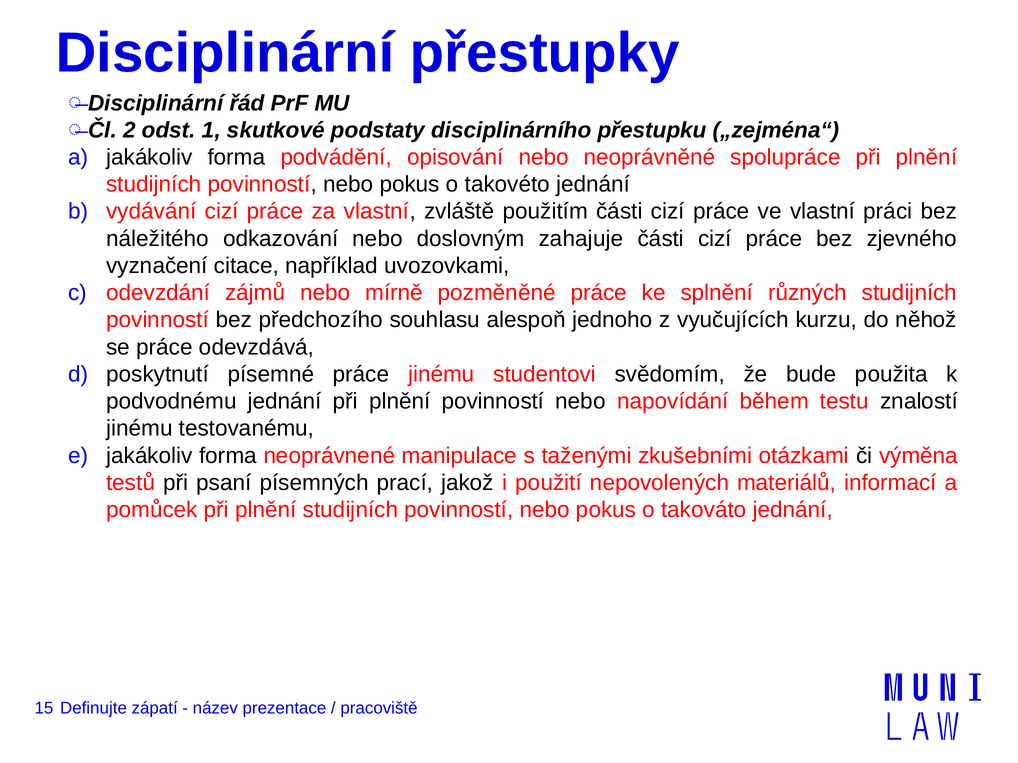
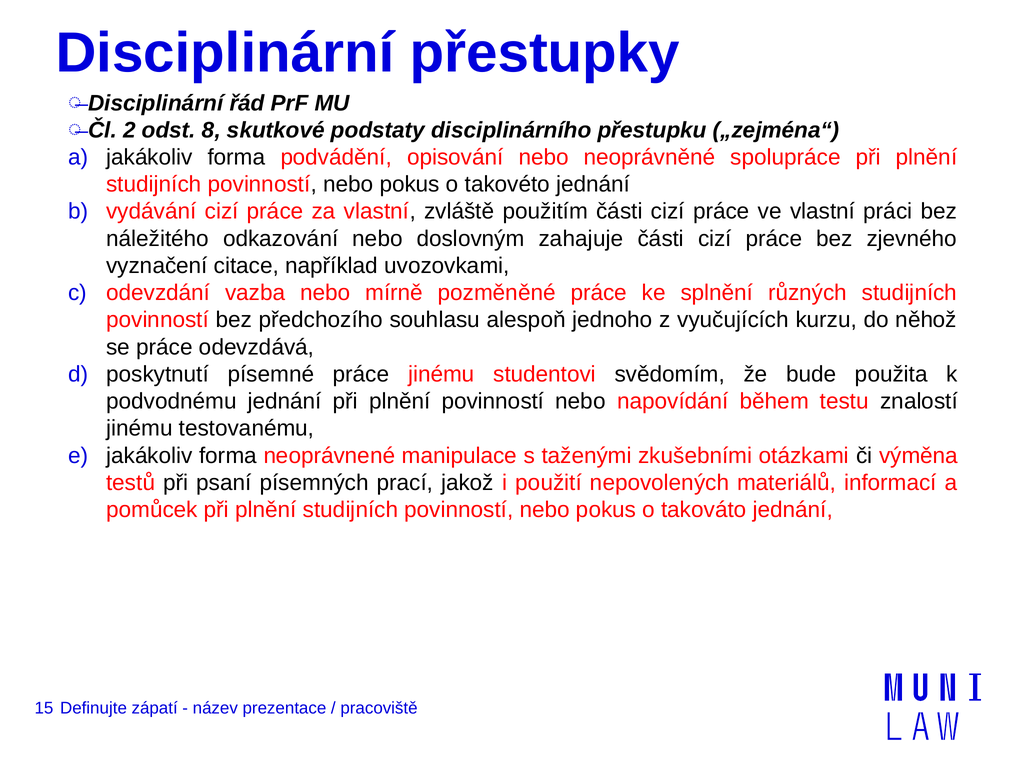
1: 1 -> 8
zájmů: zájmů -> vazba
